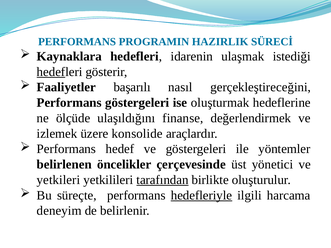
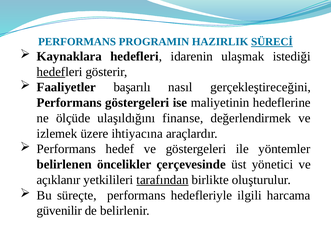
SÜRECİ underline: none -> present
oluşturmak: oluşturmak -> maliyetinin
konsolide: konsolide -> ihtiyacına
yetkileri: yetkileri -> açıklanır
hedefleriyle underline: present -> none
deneyim: deneyim -> güvenilir
